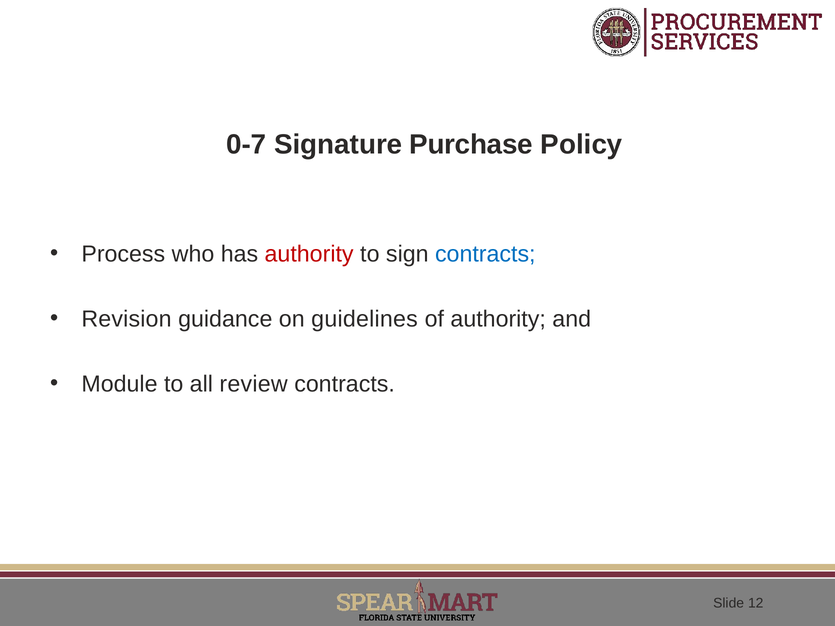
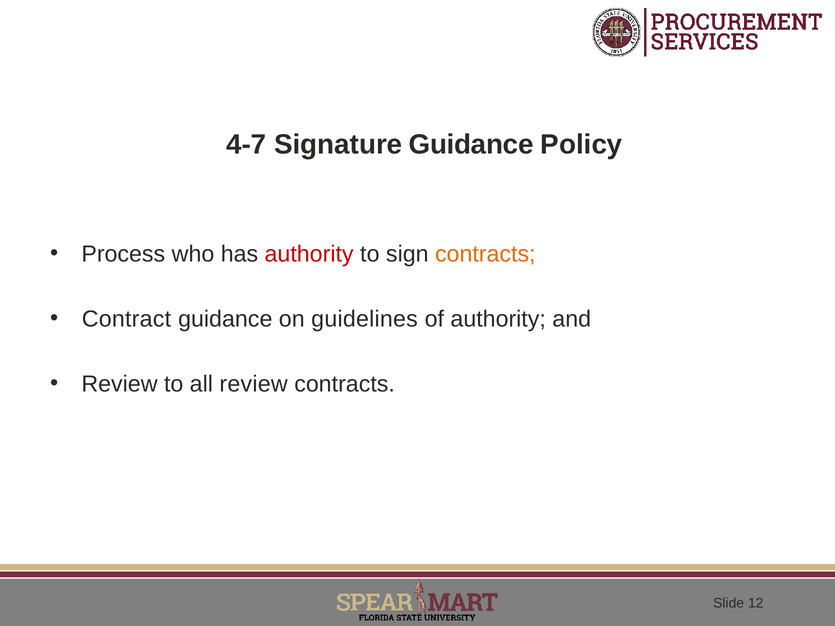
0-7: 0-7 -> 4-7
Signature Purchase: Purchase -> Guidance
contracts at (485, 254) colour: blue -> orange
Revision: Revision -> Contract
Module at (119, 384): Module -> Review
